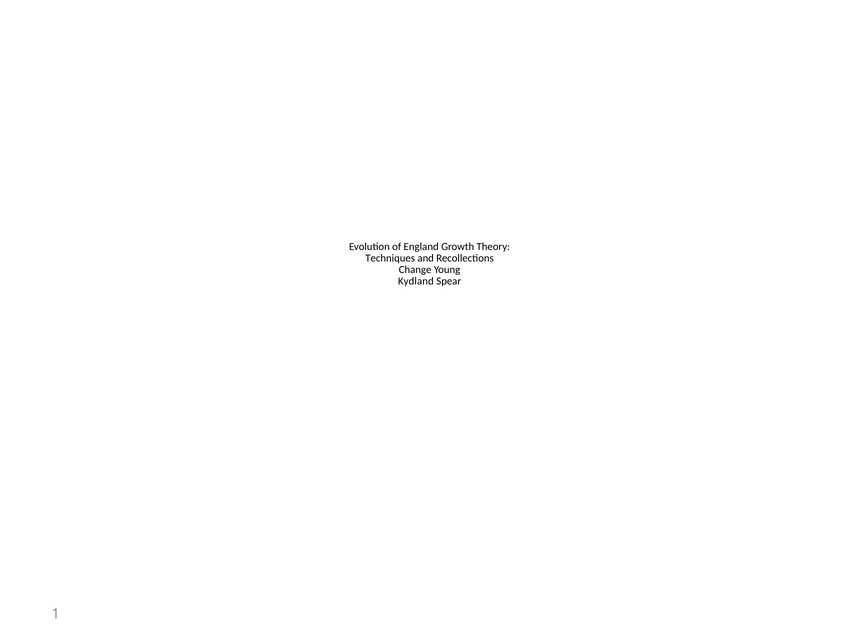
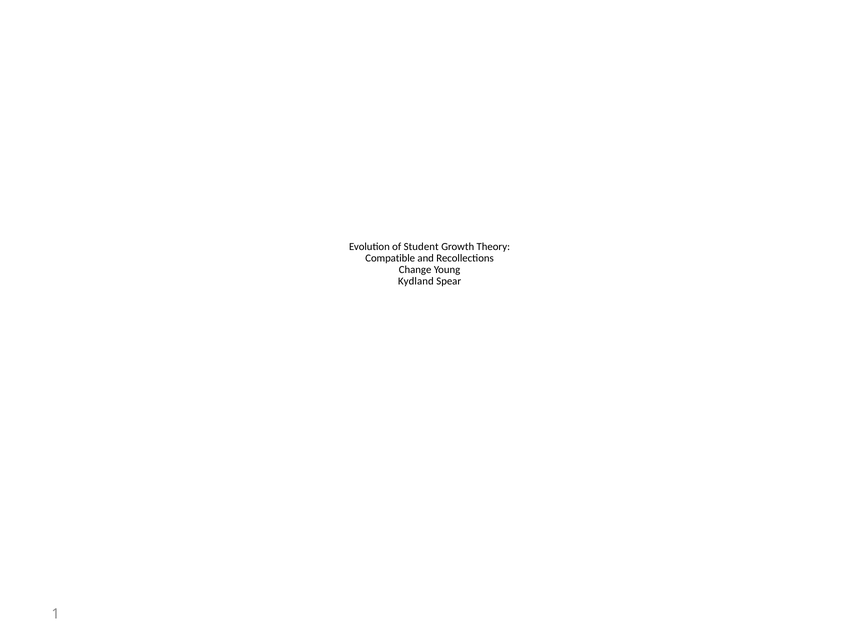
England: England -> Student
Techniques: Techniques -> Compatible
